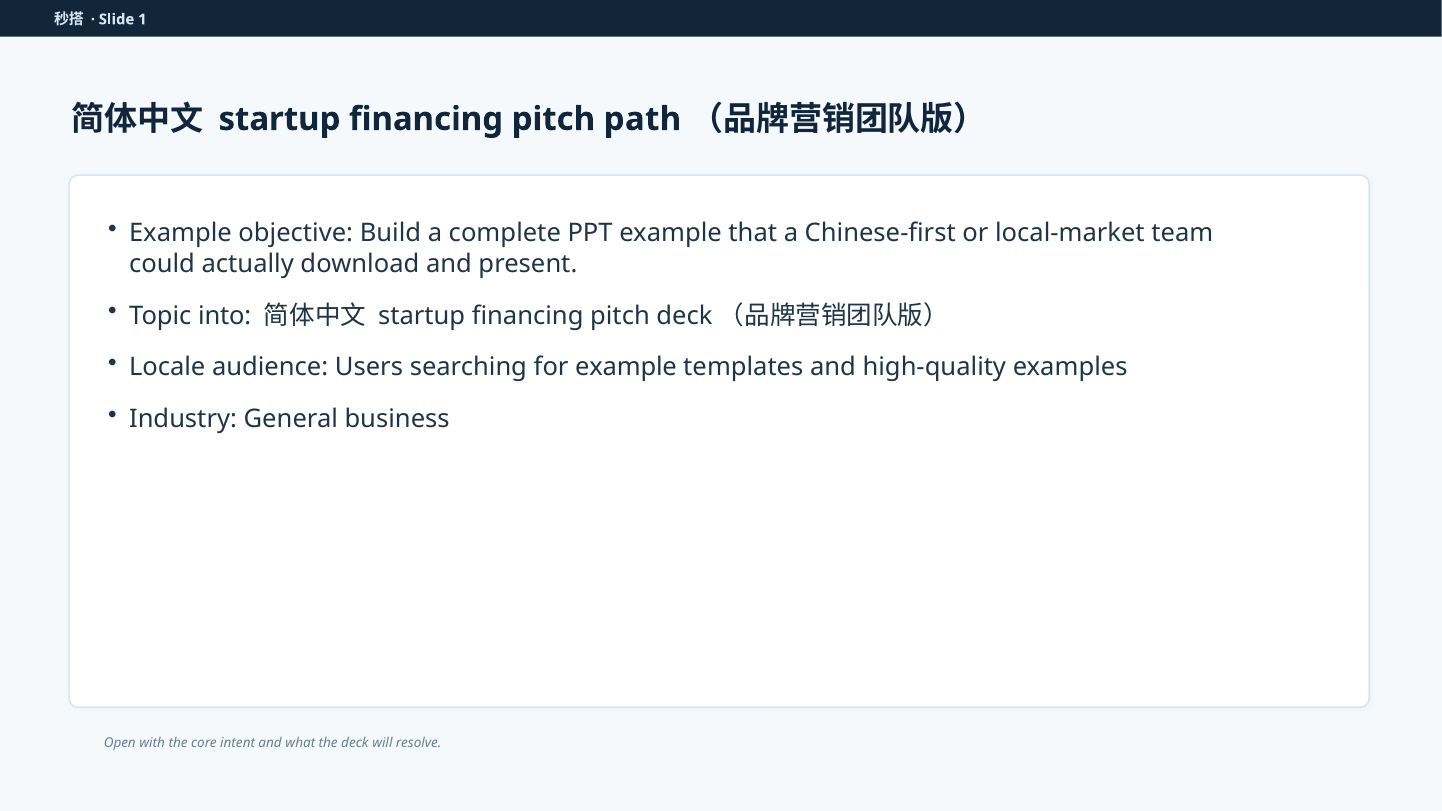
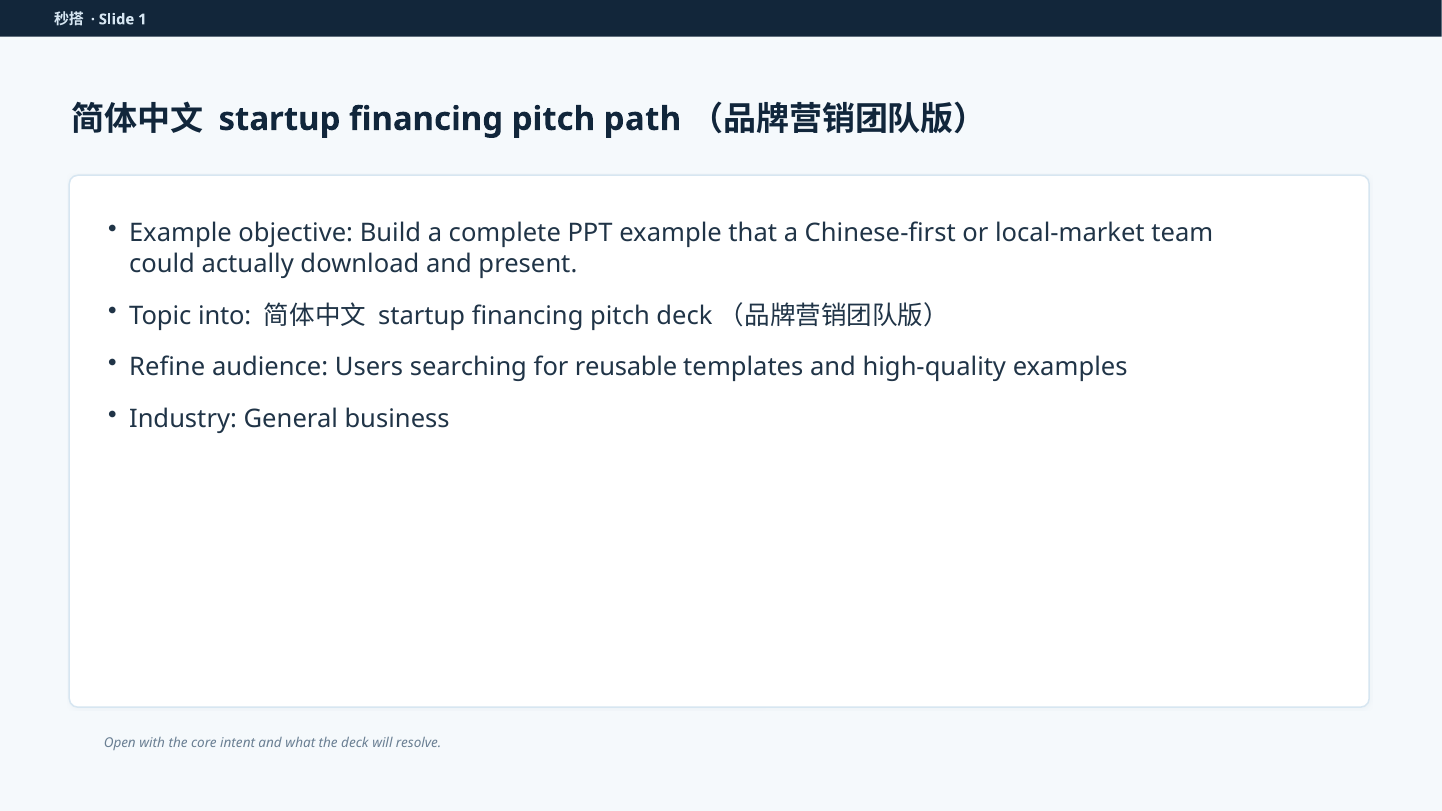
Locale: Locale -> Refine
for example: example -> reusable
